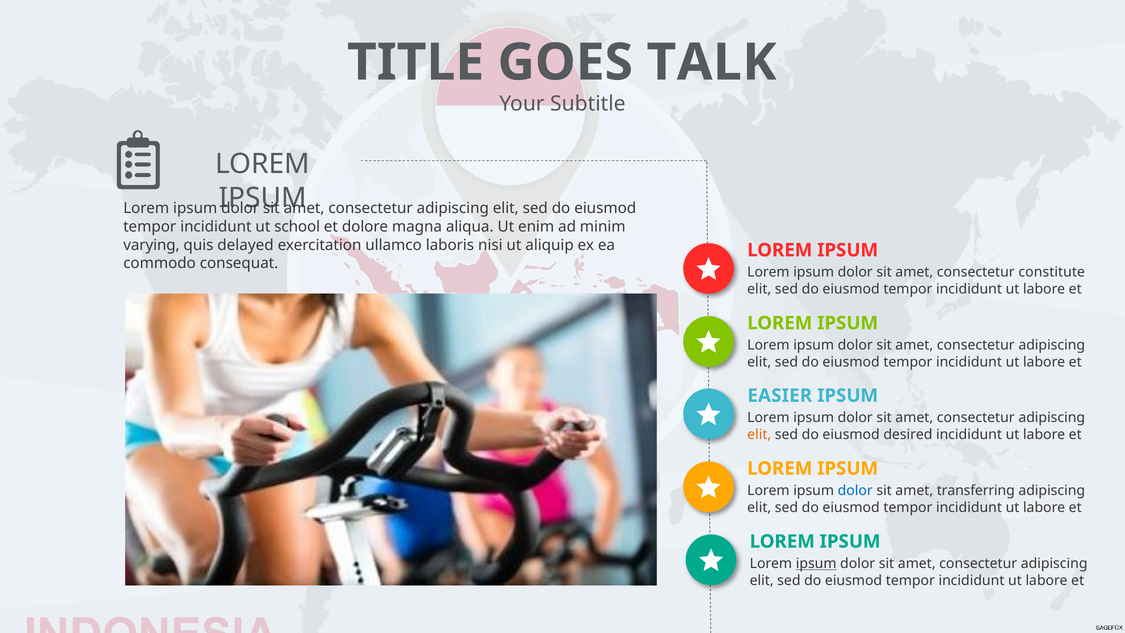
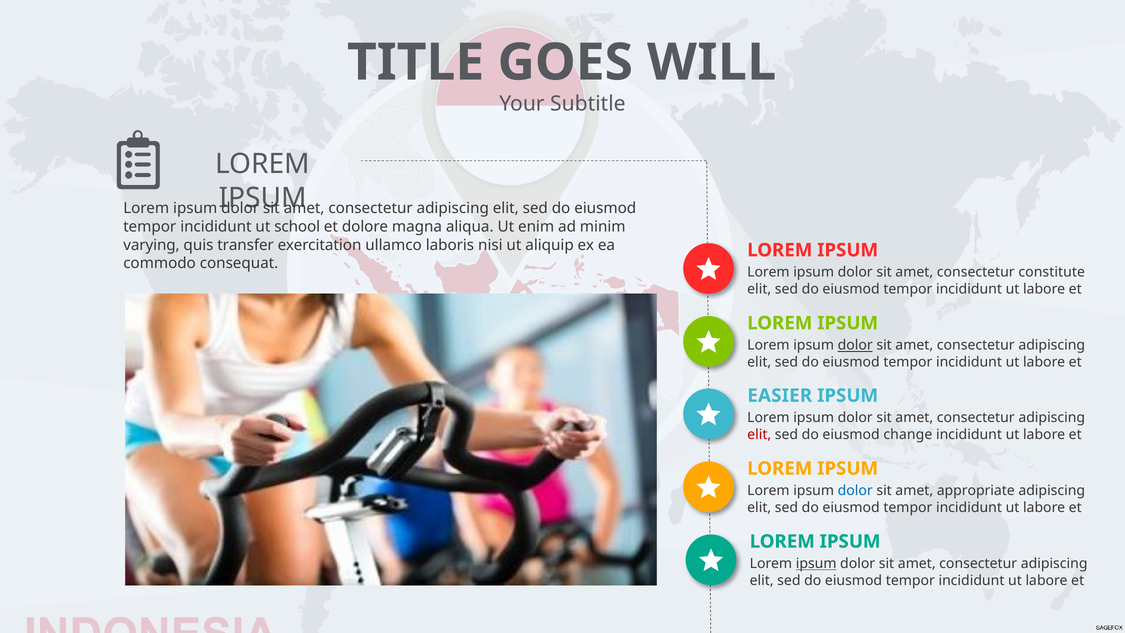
TALK: TALK -> WILL
delayed: delayed -> transfer
dolor at (855, 345) underline: none -> present
elit at (759, 435) colour: orange -> red
desired: desired -> change
transferring: transferring -> appropriate
